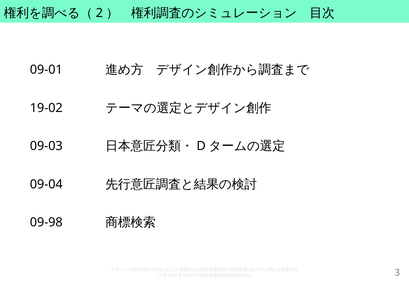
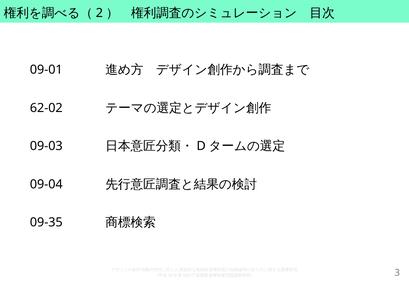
19-02: 19-02 -> 62-02
09-98: 09-98 -> 09-35
